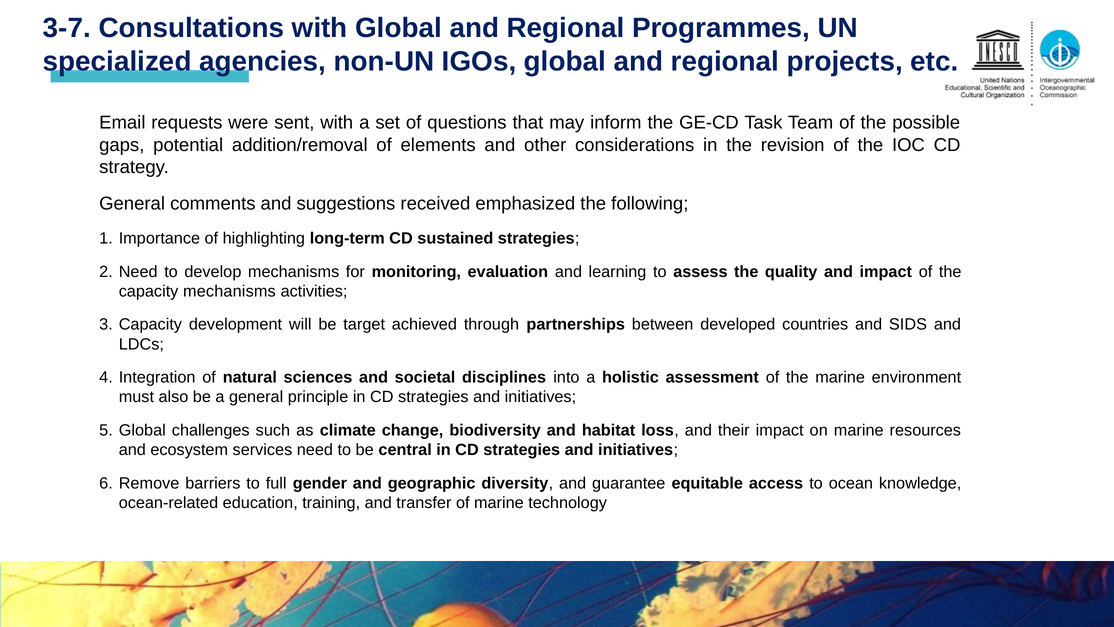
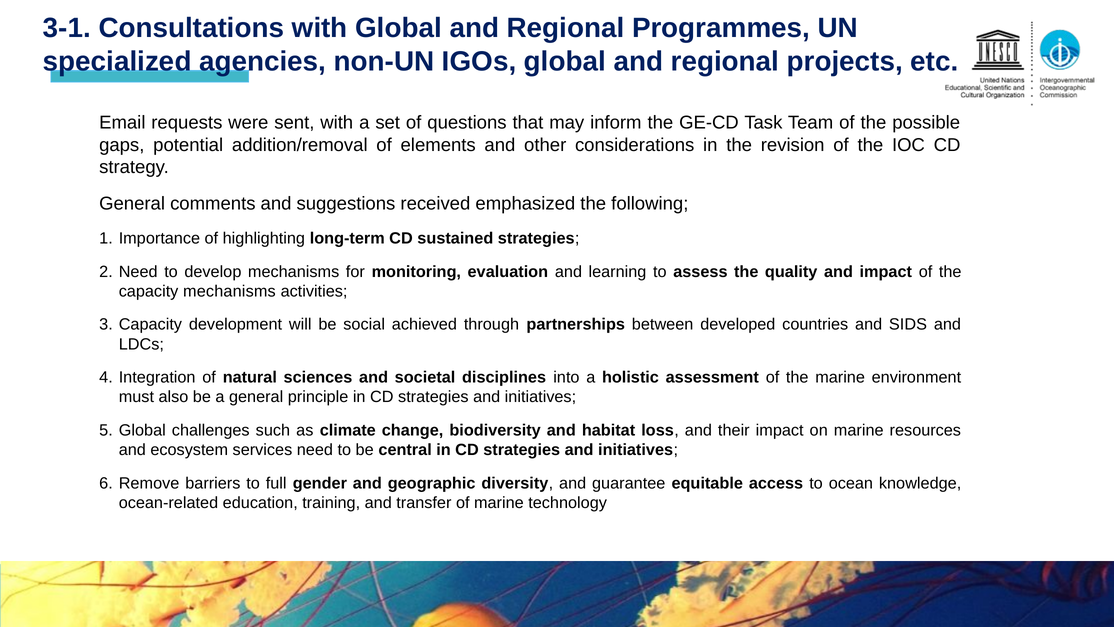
3-7: 3-7 -> 3-1
target: target -> social
